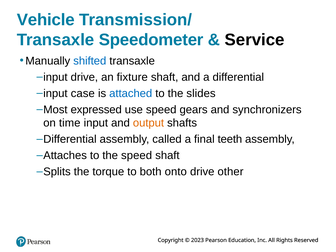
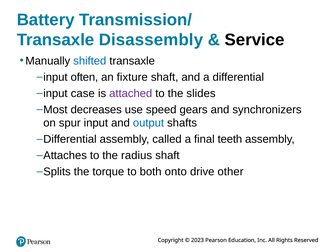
Vehicle: Vehicle -> Battery
Speedometer: Speedometer -> Disassembly
input drive: drive -> often
attached colour: blue -> purple
expressed: expressed -> decreases
time: time -> spur
output colour: orange -> blue
the speed: speed -> radius
